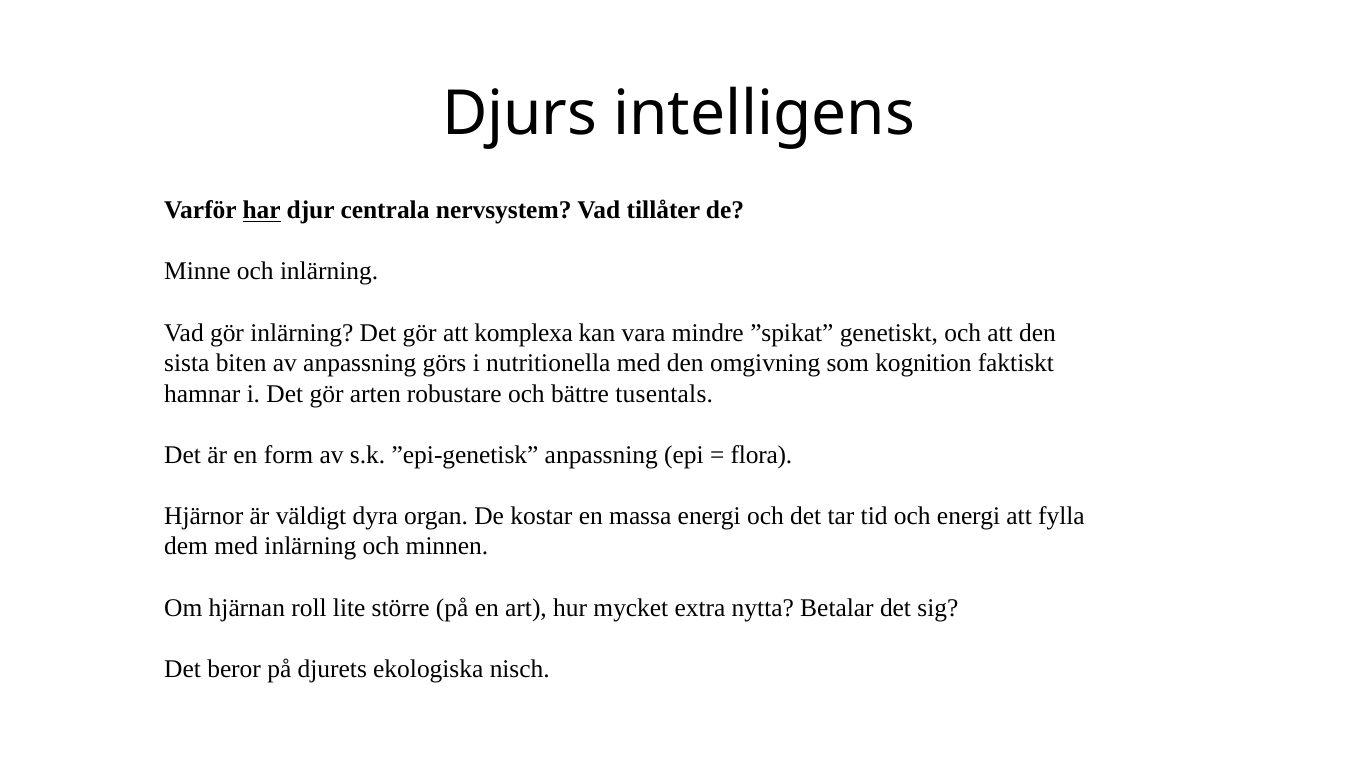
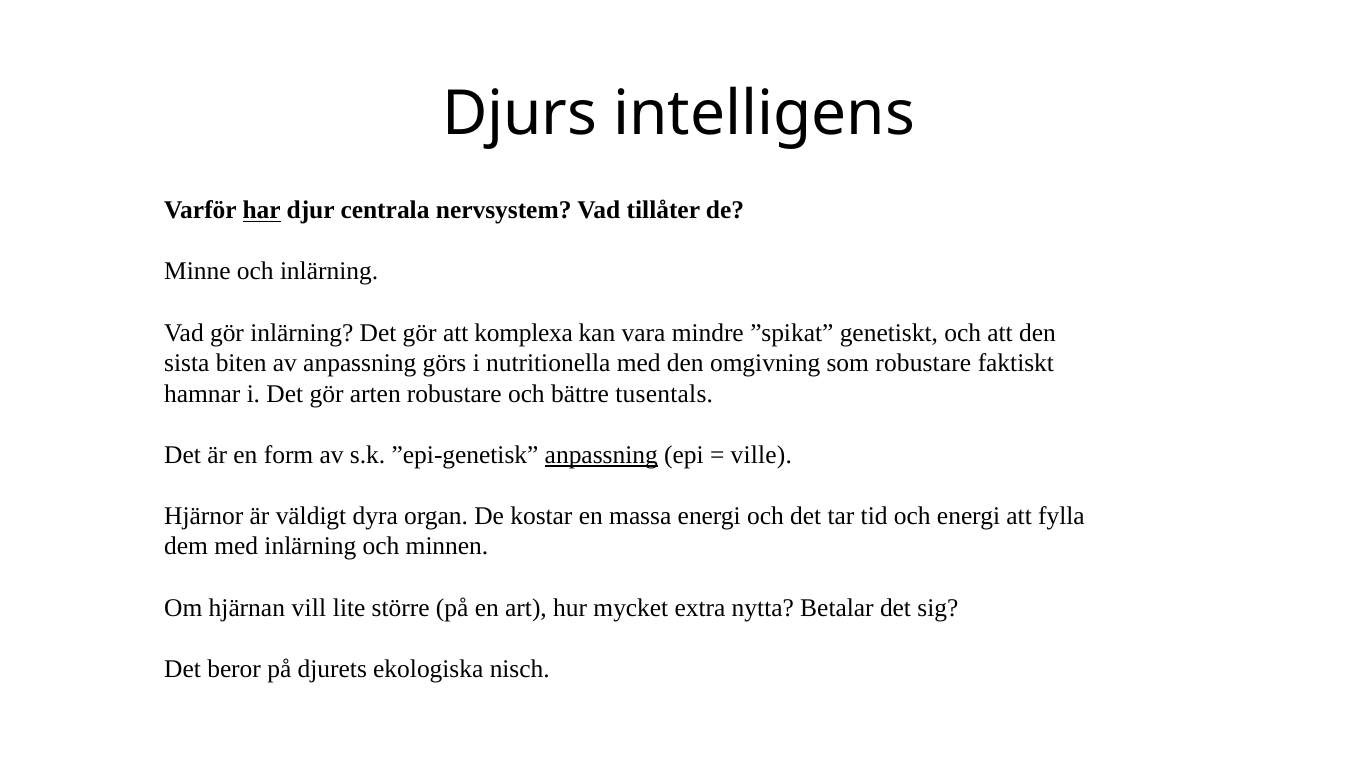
som kognition: kognition -> robustare
anpassning at (601, 455) underline: none -> present
flora: flora -> ville
roll: roll -> vill
